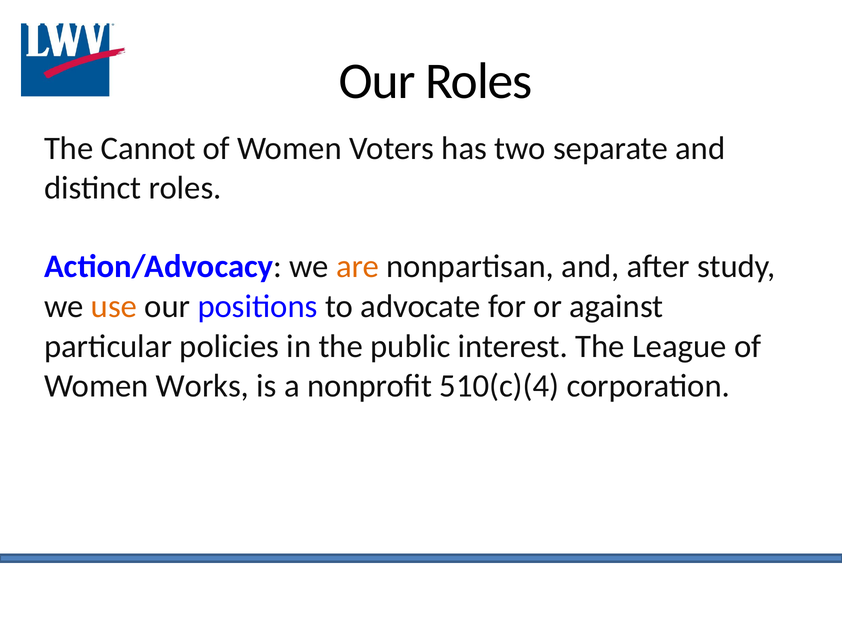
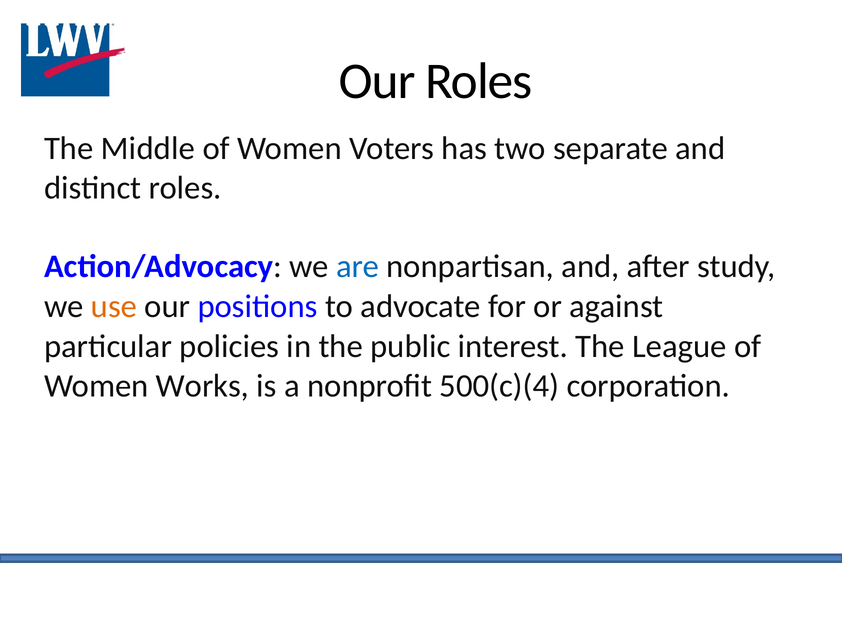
Cannot: Cannot -> Middle
are colour: orange -> blue
510(c)(4: 510(c)(4 -> 500(c)(4
